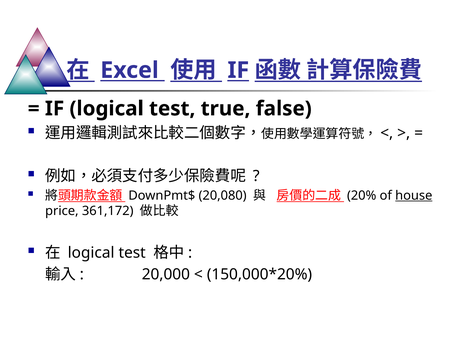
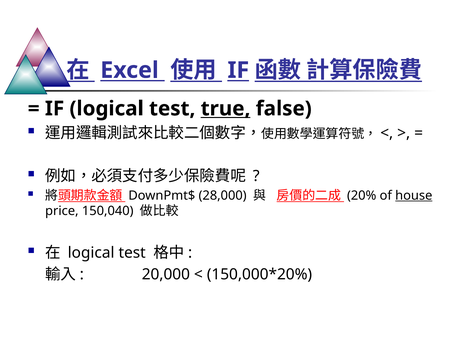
true underline: none -> present
20,080: 20,080 -> 28,000
361,172: 361,172 -> 150,040
